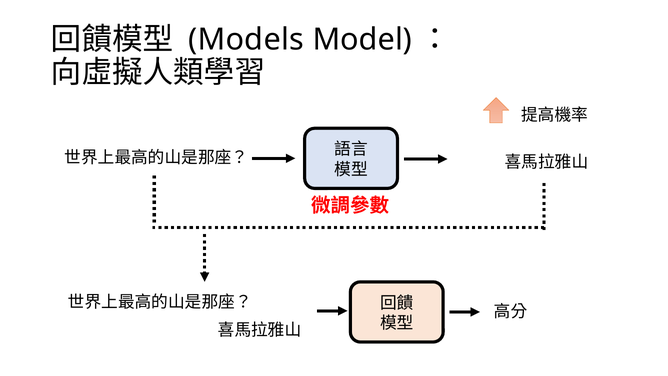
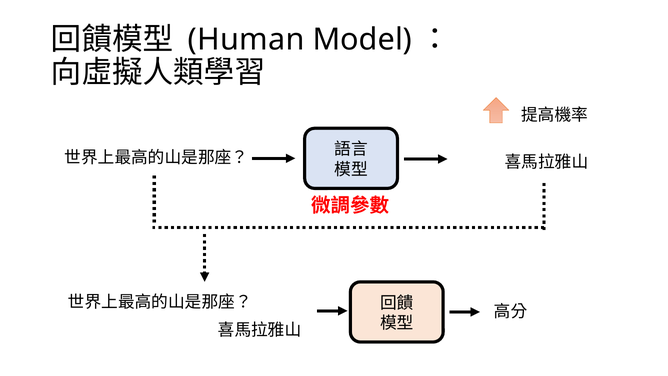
Models: Models -> Human
